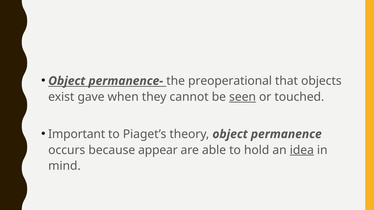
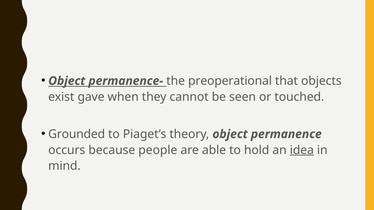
seen underline: present -> none
Important: Important -> Grounded
appear: appear -> people
